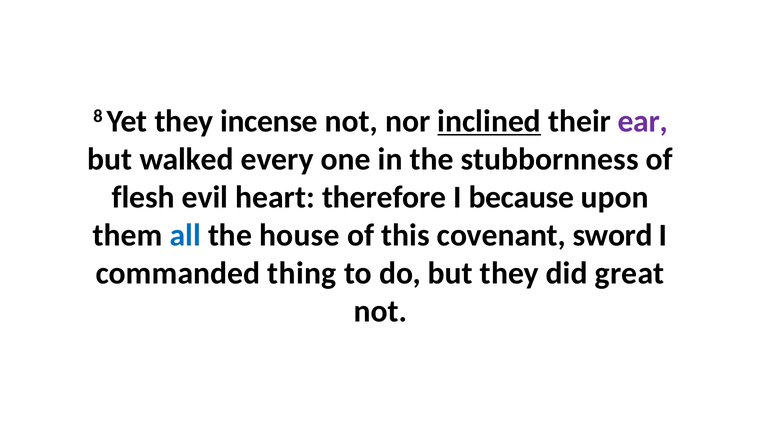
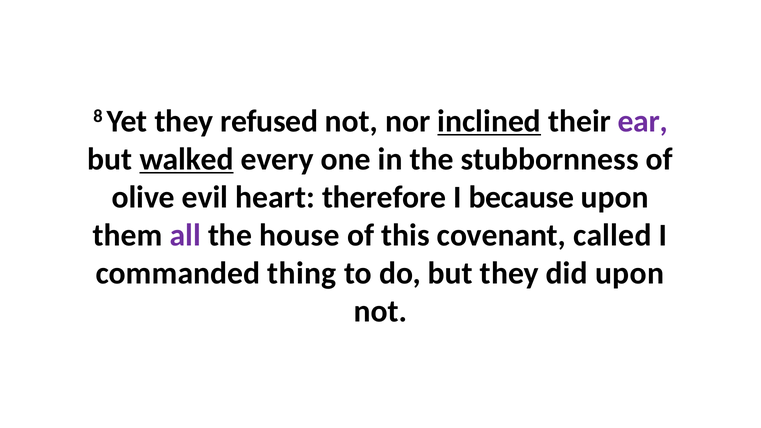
incense: incense -> refused
walked underline: none -> present
flesh: flesh -> olive
all colour: blue -> purple
sword: sword -> called
did great: great -> upon
